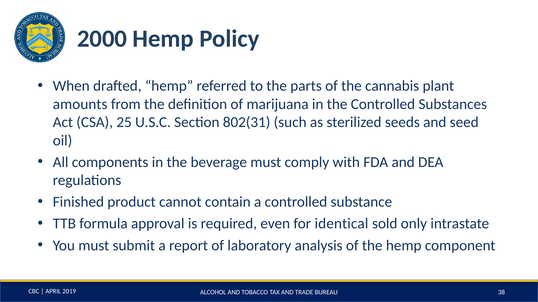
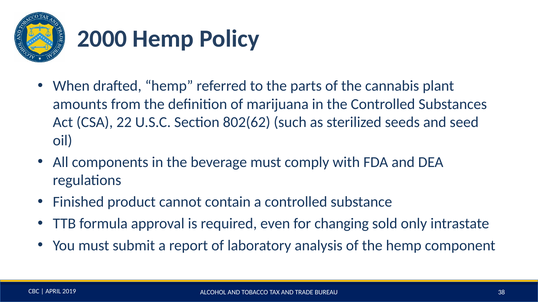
25: 25 -> 22
802(31: 802(31 -> 802(62
identical: identical -> changing
